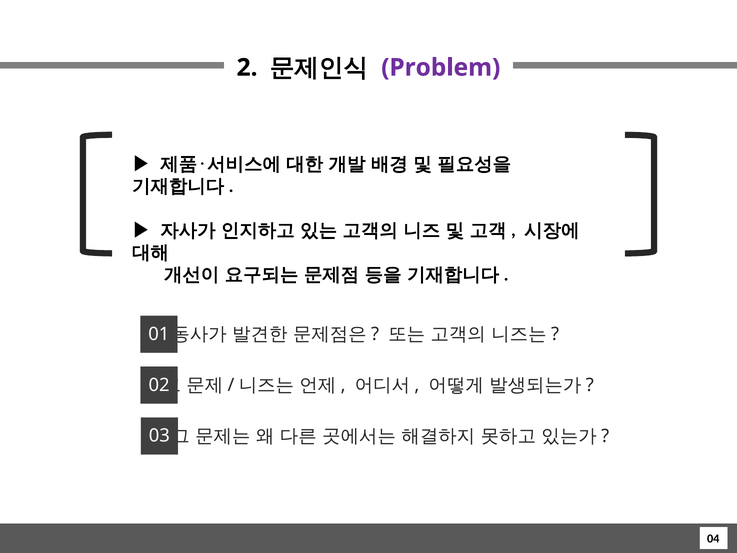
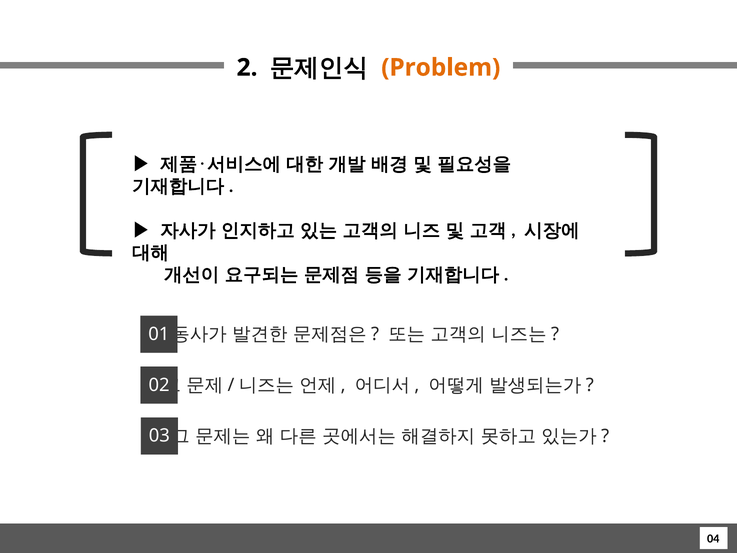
Problem colour: purple -> orange
